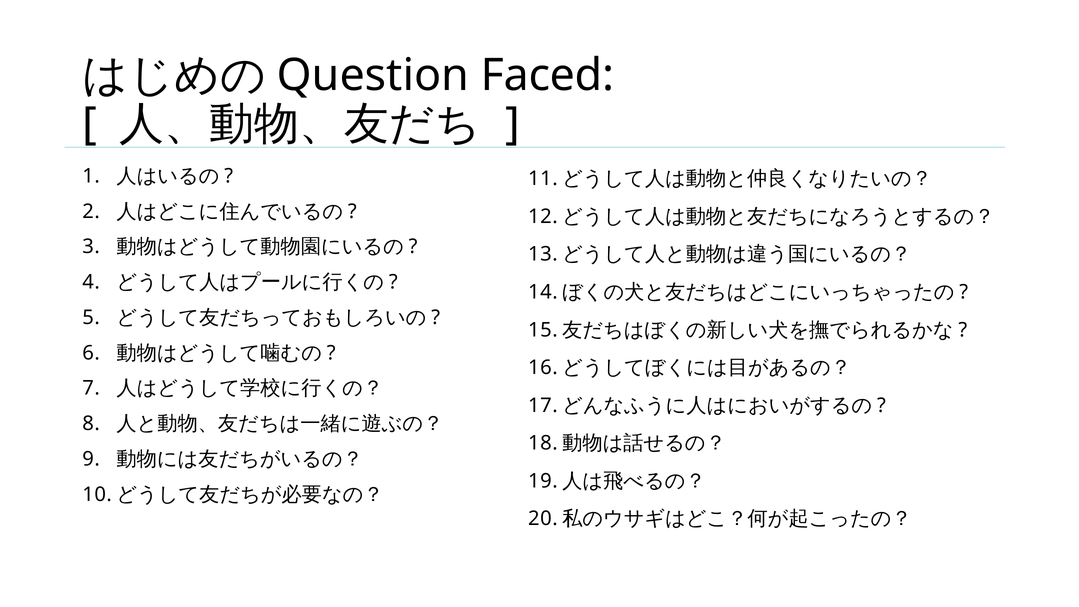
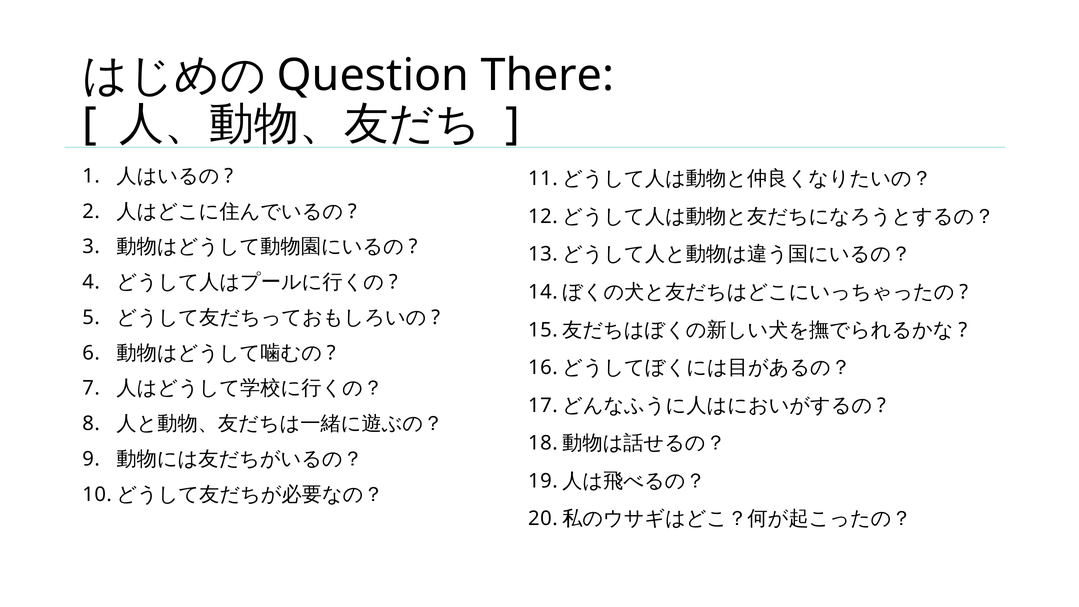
Faced: Faced -> There
